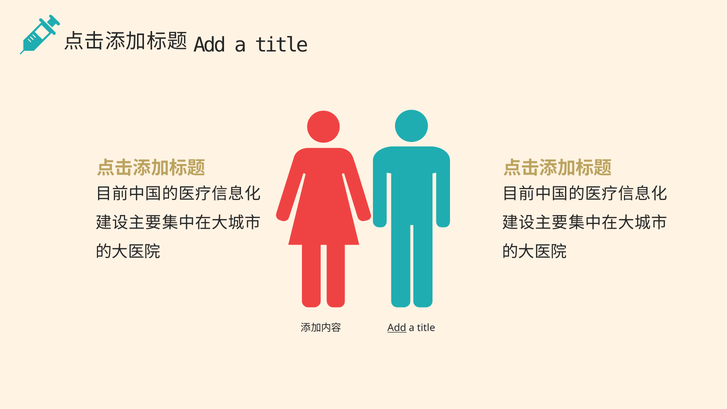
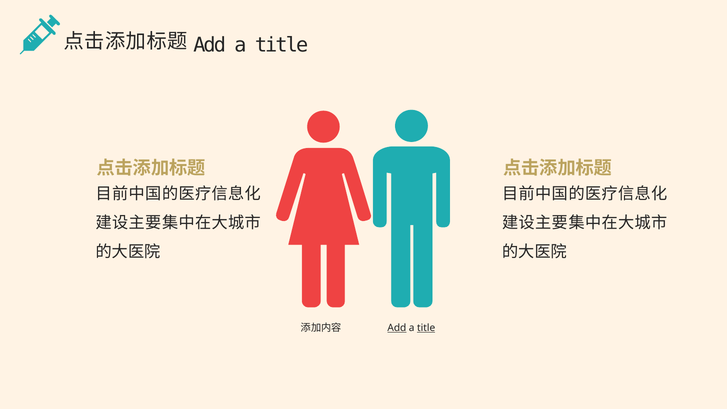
title at (426, 328) underline: none -> present
